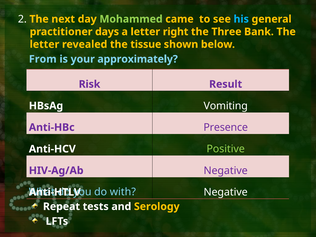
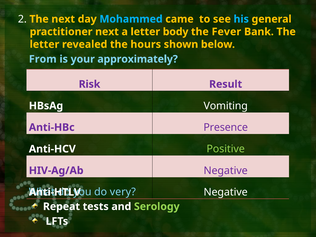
Mohammed colour: light green -> light blue
practitioner days: days -> next
right: right -> body
Three: Three -> Fever
tissue: tissue -> hours
with: with -> very
Serology colour: yellow -> light green
